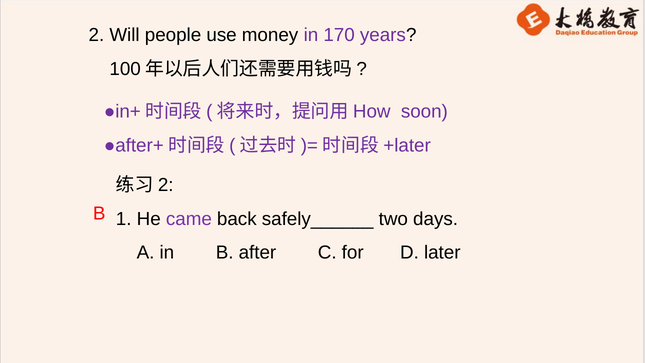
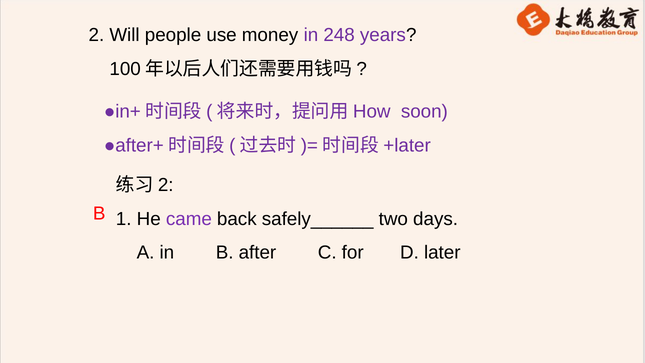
170: 170 -> 248
